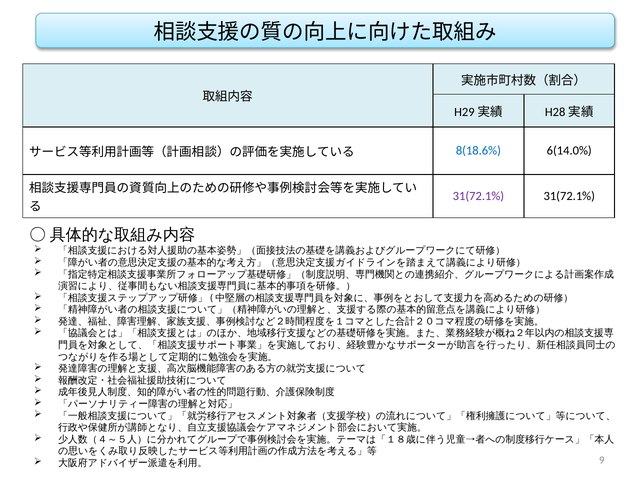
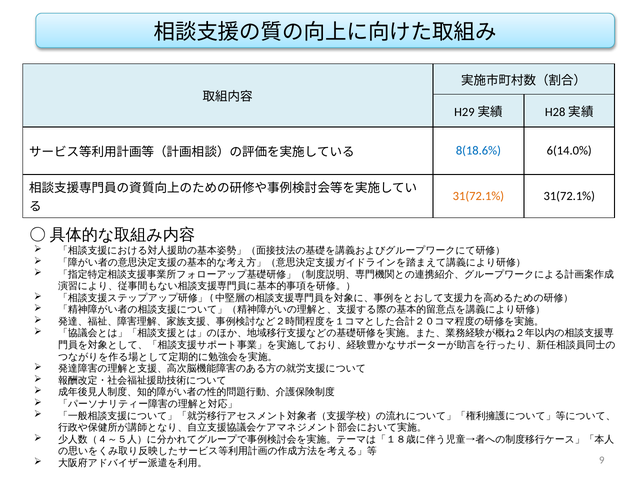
31(72.1% at (478, 196) colour: purple -> orange
